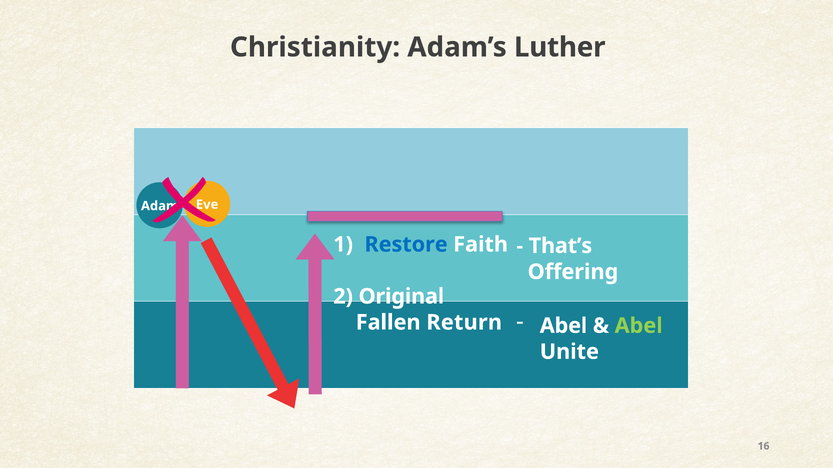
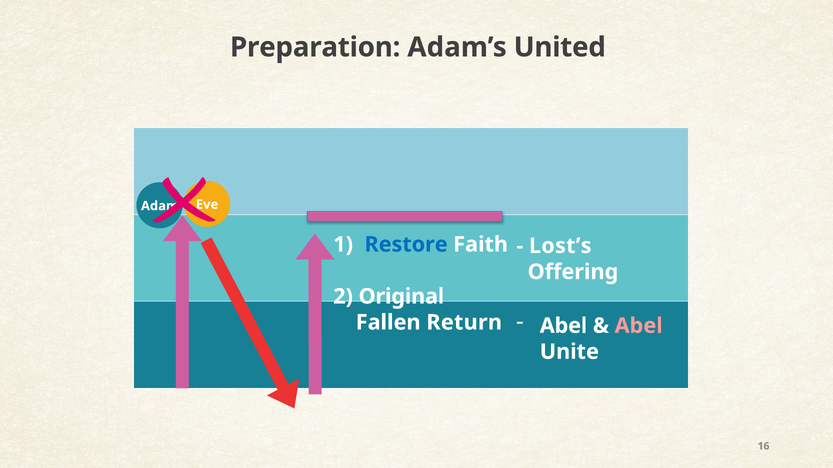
Christianity: Christianity -> Preparation
Luther: Luther -> United
That’s: That’s -> Lost’s
Abel at (639, 326) colour: light green -> pink
